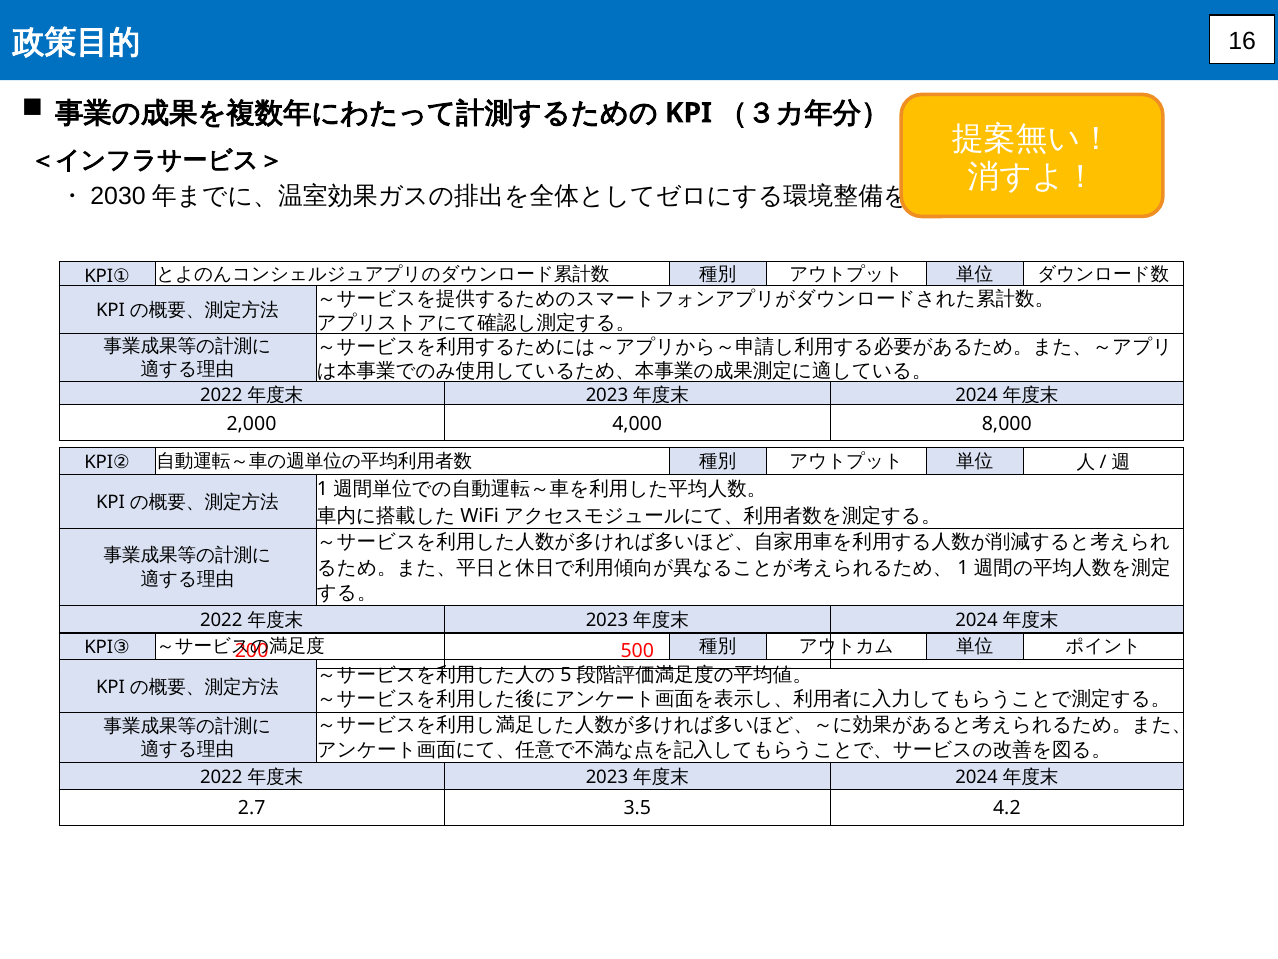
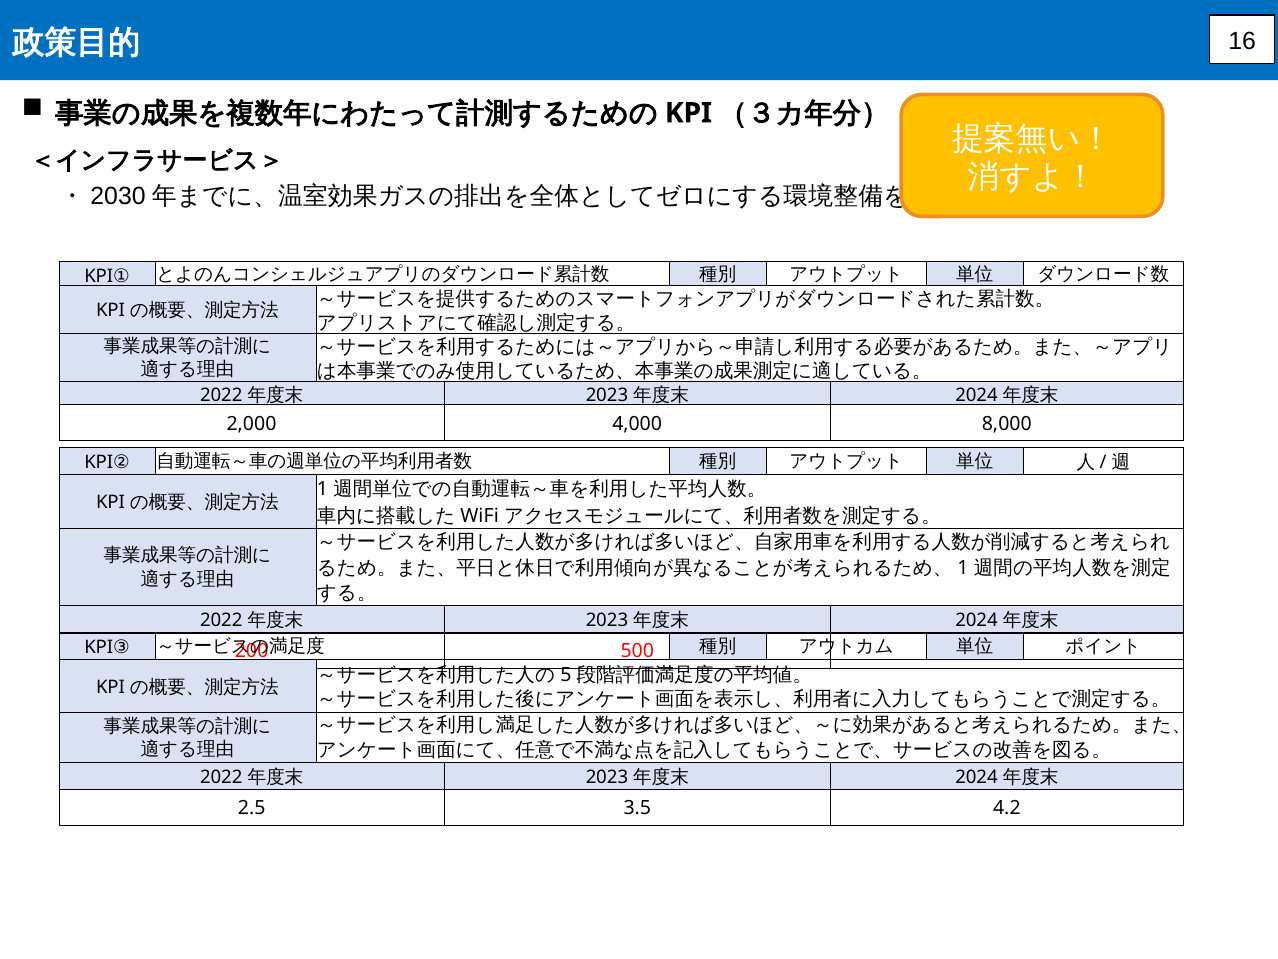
2.7: 2.7 -> 2.5
